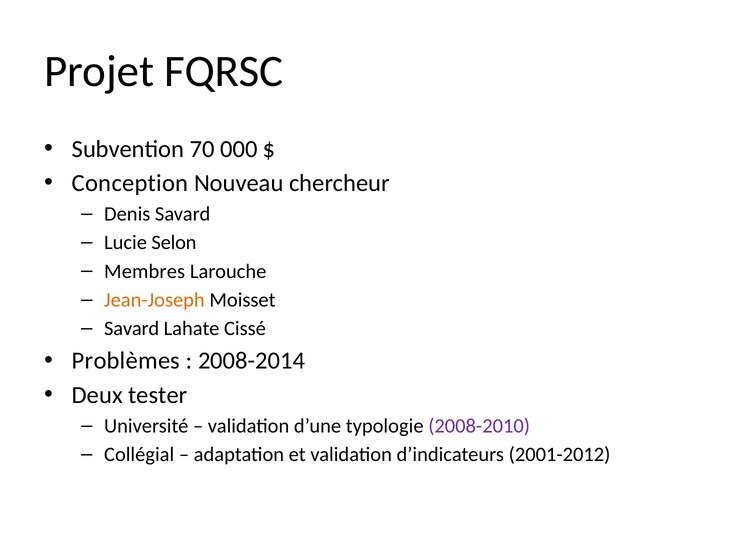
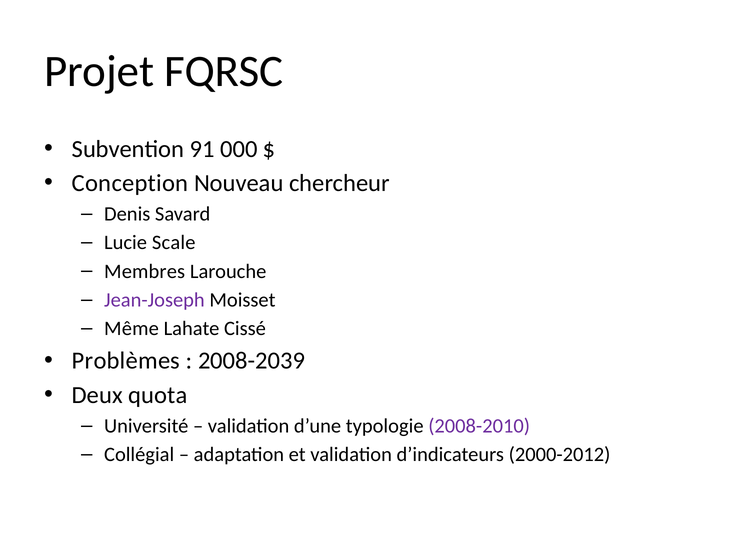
70: 70 -> 91
Selon: Selon -> Scale
Jean-Joseph colour: orange -> purple
Savard at (132, 329): Savard -> Même
2008-2014: 2008-2014 -> 2008-2039
tester: tester -> quota
2001-2012: 2001-2012 -> 2000-2012
